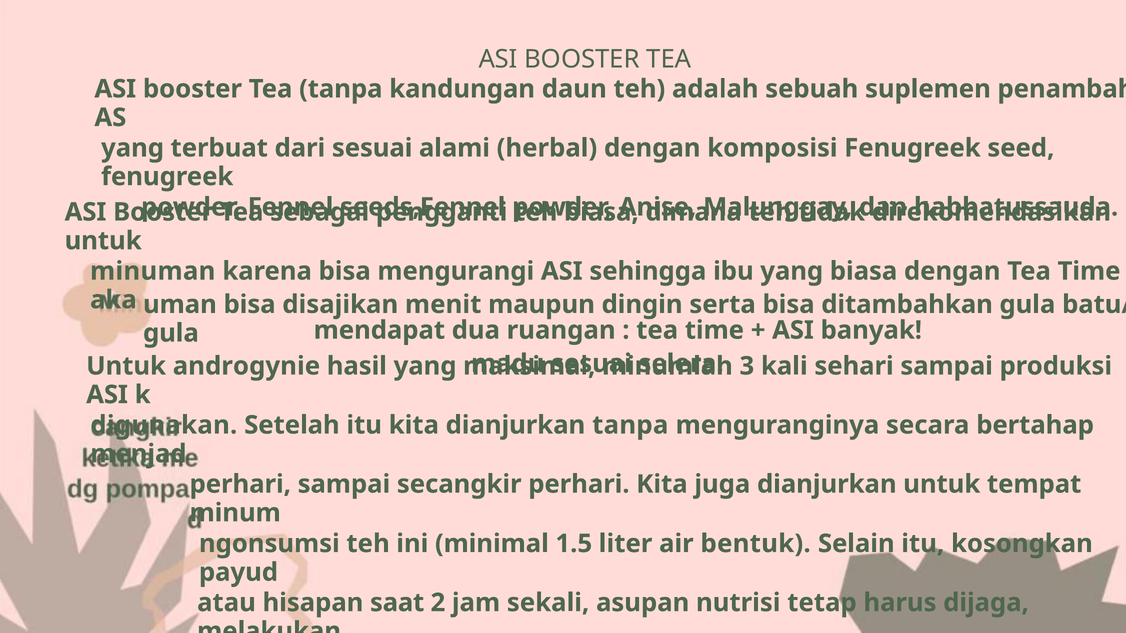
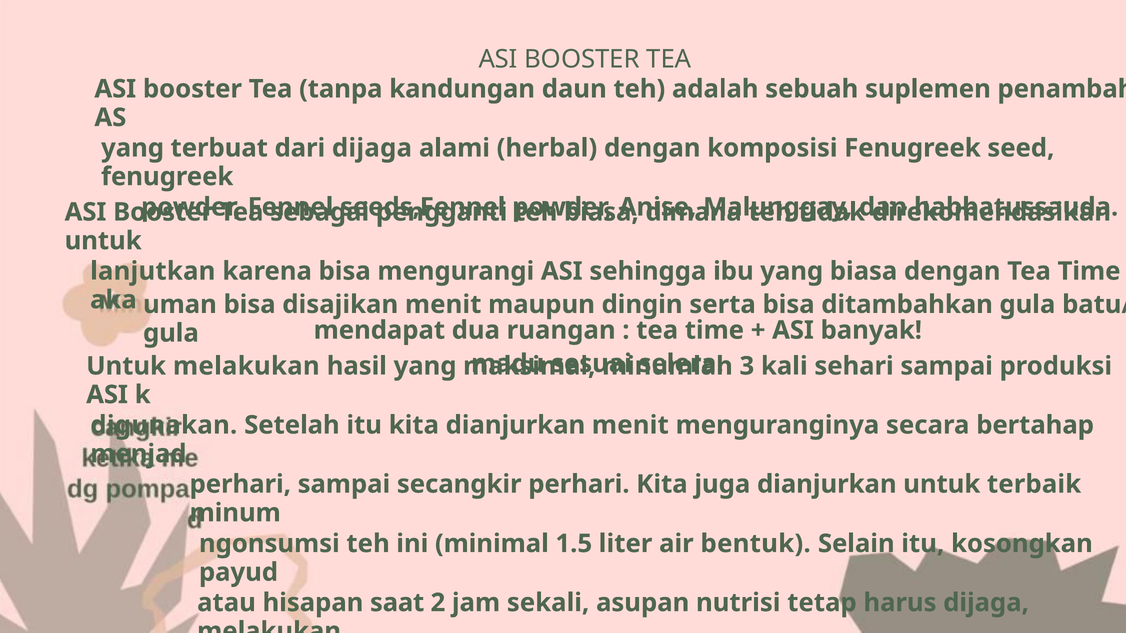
dari sesuai: sesuai -> dijaga
minuman: minuman -> lanjutkan
Untuk androgynie: androgynie -> melakukan
dianjurkan tanpa: tanpa -> menit
tempat: tempat -> terbaik
